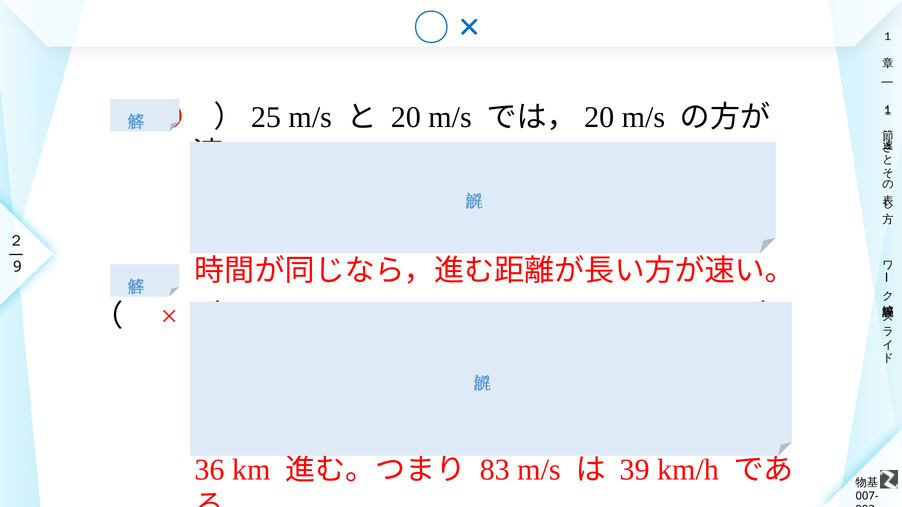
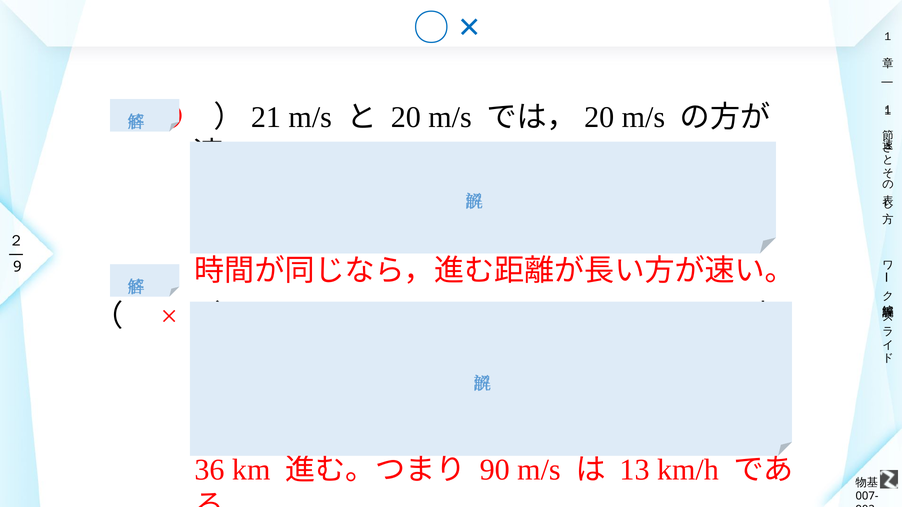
25: 25 -> 21
83: 83 -> 90
39: 39 -> 13
